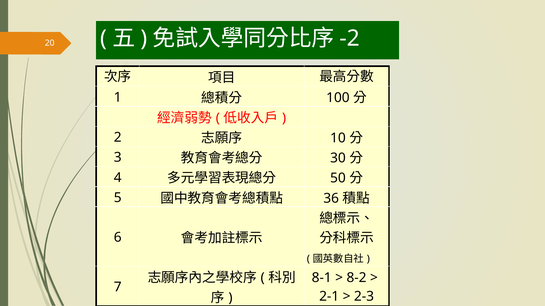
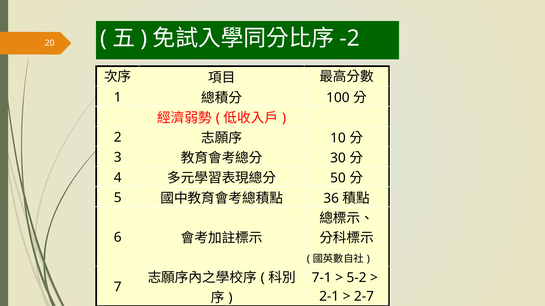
8-1: 8-1 -> 7-1
8-2: 8-2 -> 5-2
2-3: 2-3 -> 2-7
